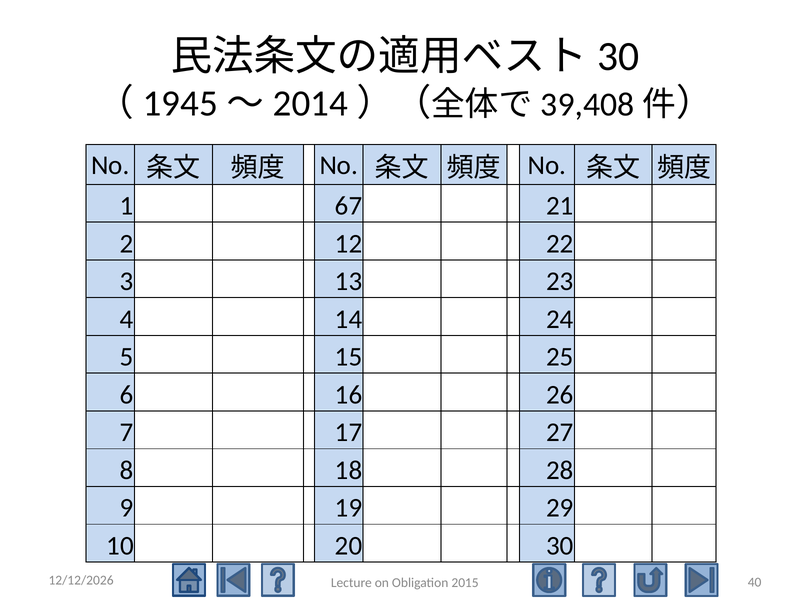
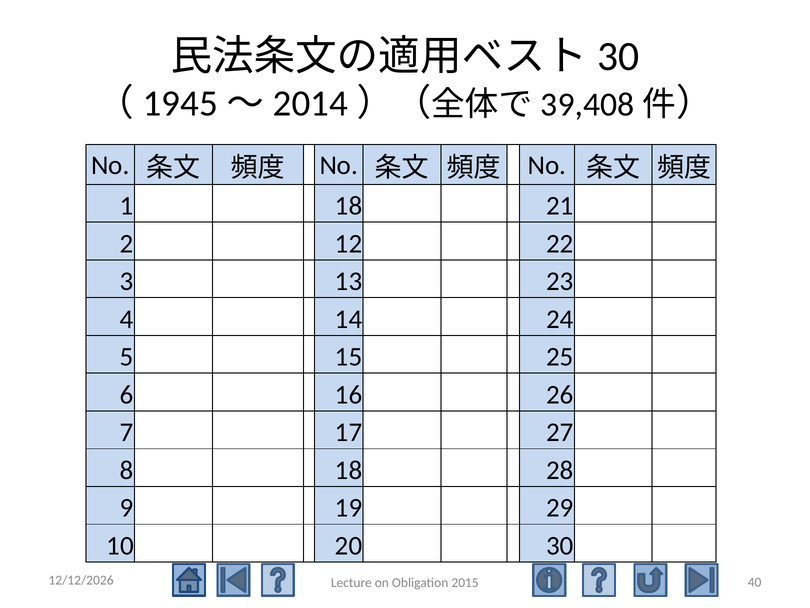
1 67: 67 -> 18
